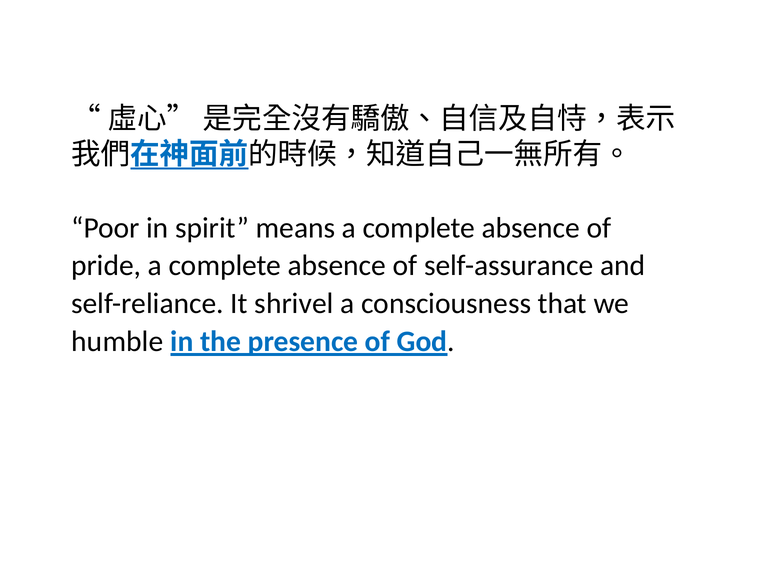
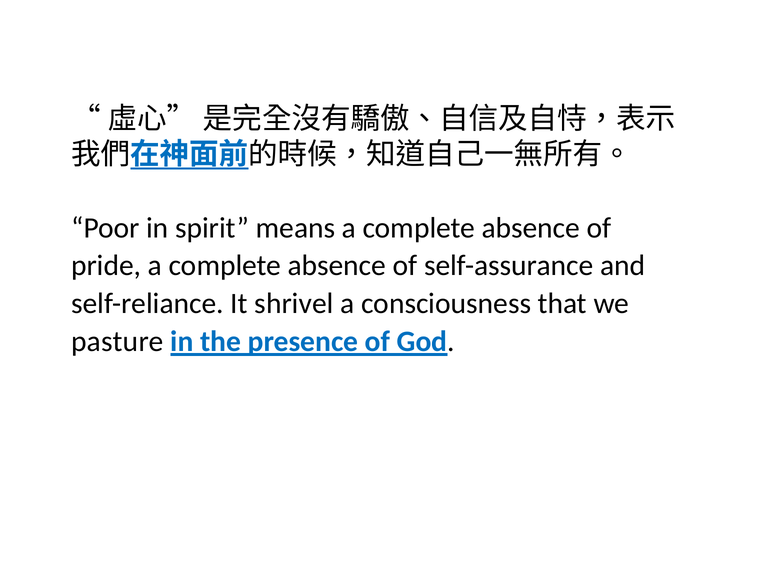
humble: humble -> pasture
